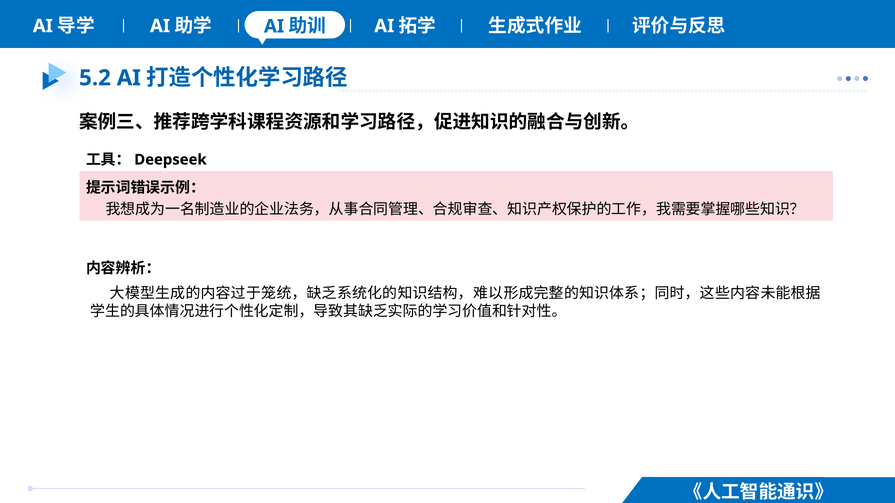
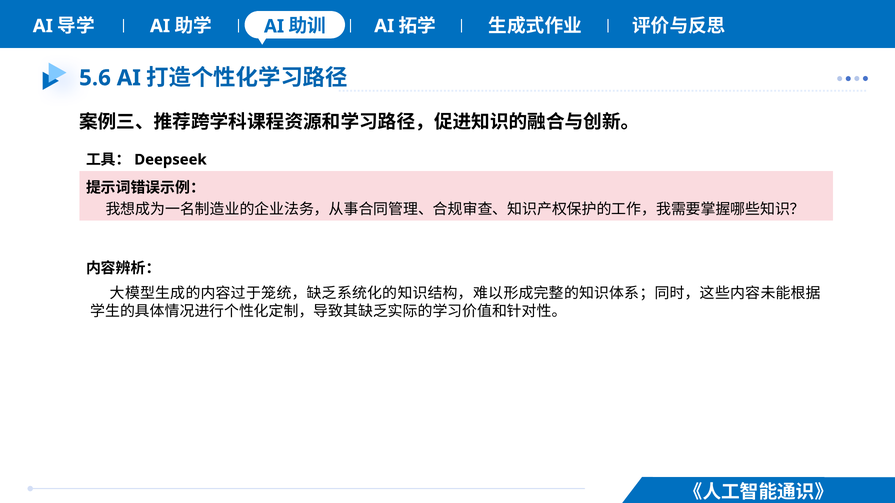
5.2: 5.2 -> 5.6
